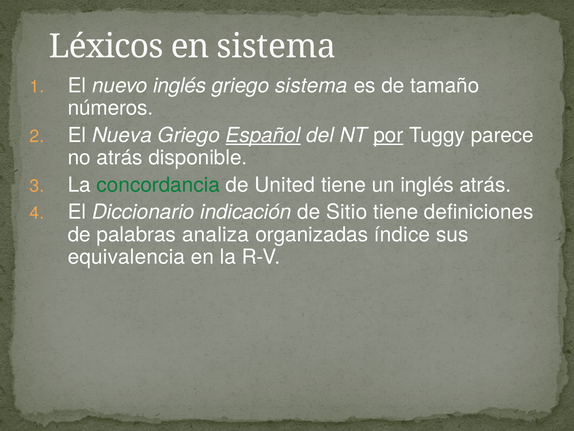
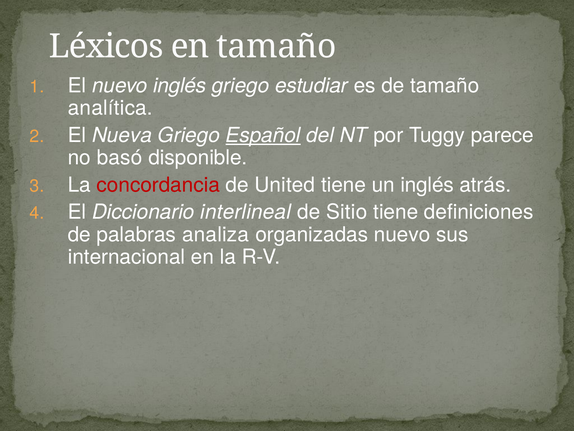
en sistema: sistema -> tamaño
griego sistema: sistema -> estudiar
números: números -> analítica
por underline: present -> none
no atrás: atrás -> basó
concordancia colour: green -> red
indicación: indicación -> interlineal
organizadas índice: índice -> nuevo
equivalencia: equivalencia -> internacional
